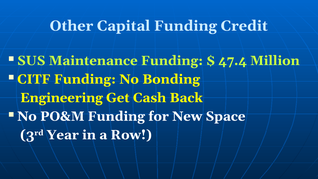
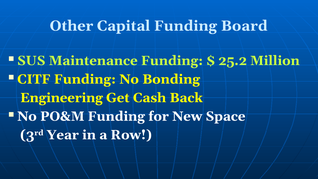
Credit: Credit -> Board
47.4: 47.4 -> 25.2
